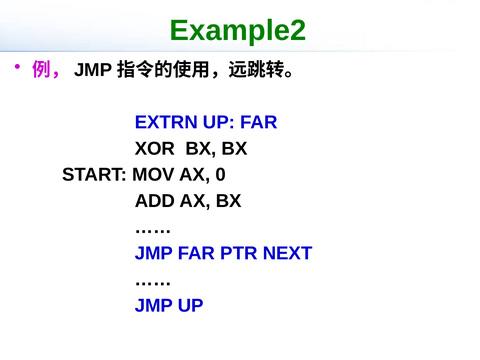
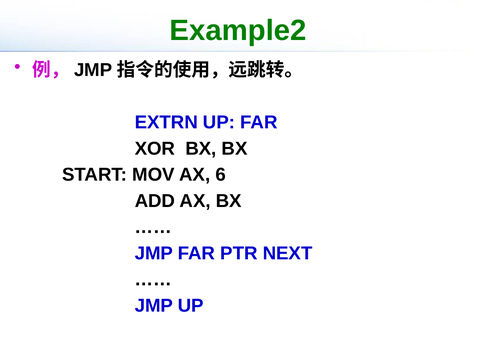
0: 0 -> 6
